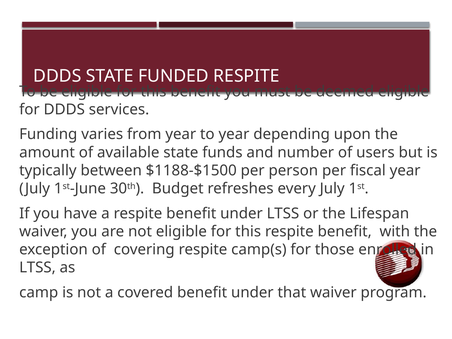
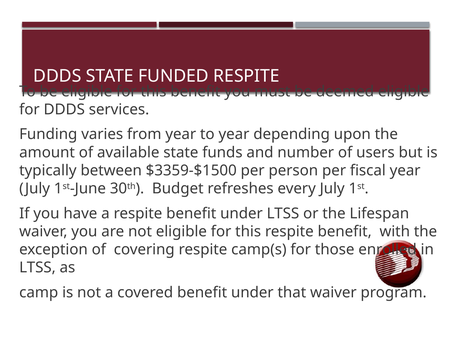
$1188-$1500: $1188-$1500 -> $3359-$1500
